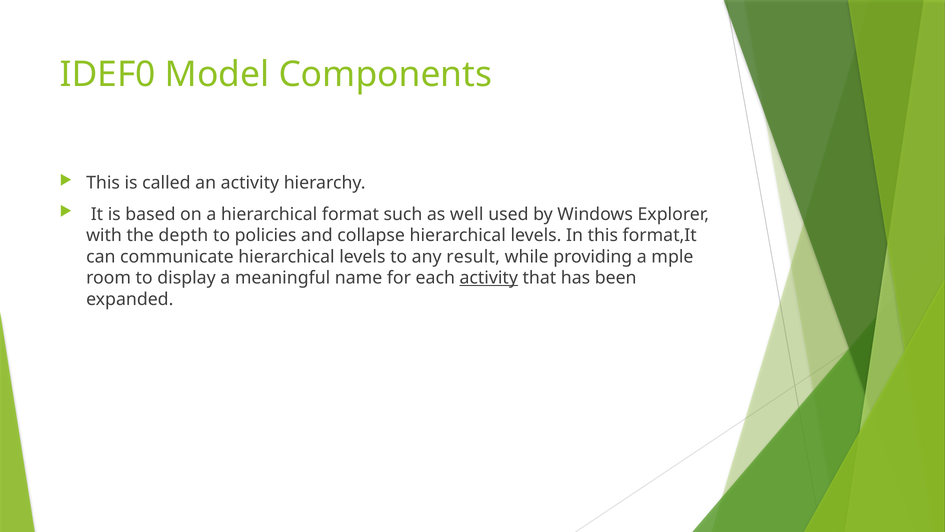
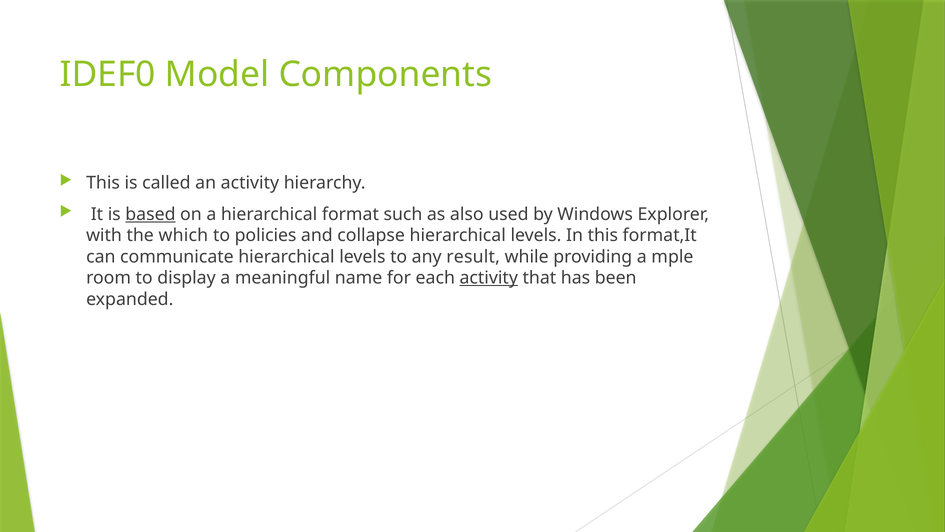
based underline: none -> present
well: well -> also
depth: depth -> which
